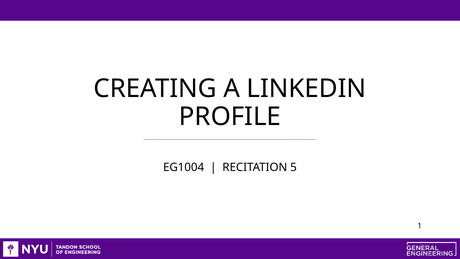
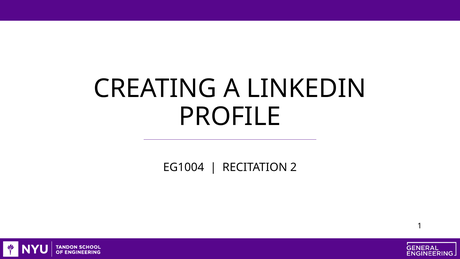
5: 5 -> 2
